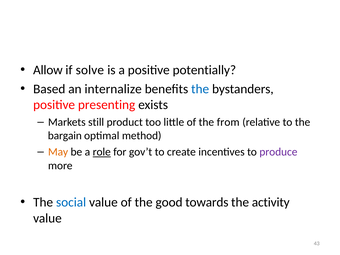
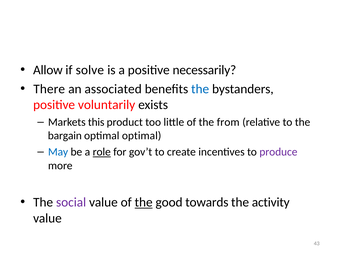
potentially: potentially -> necessarily
Based: Based -> There
internalize: internalize -> associated
presenting: presenting -> voluntarily
still: still -> this
optimal method: method -> optimal
May colour: orange -> blue
social colour: blue -> purple
the at (144, 202) underline: none -> present
